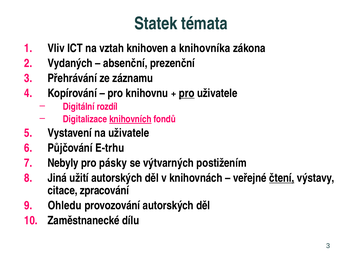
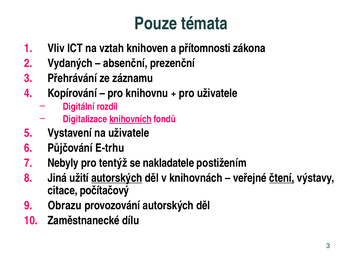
Statek: Statek -> Pouze
knihovníka: knihovníka -> přítomnosti
pro at (187, 93) underline: present -> none
pásky: pásky -> tentýž
výtvarných: výtvarných -> nakladatele
autorských at (117, 178) underline: none -> present
zpracování: zpracování -> počítačový
Ohledu: Ohledu -> Obrazu
